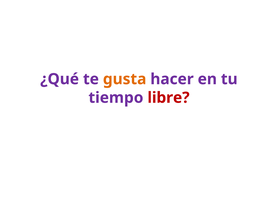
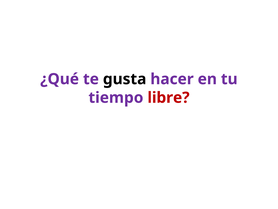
gusta colour: orange -> black
